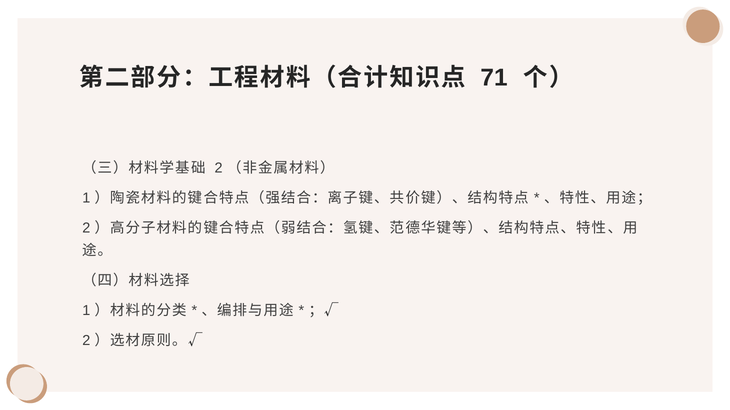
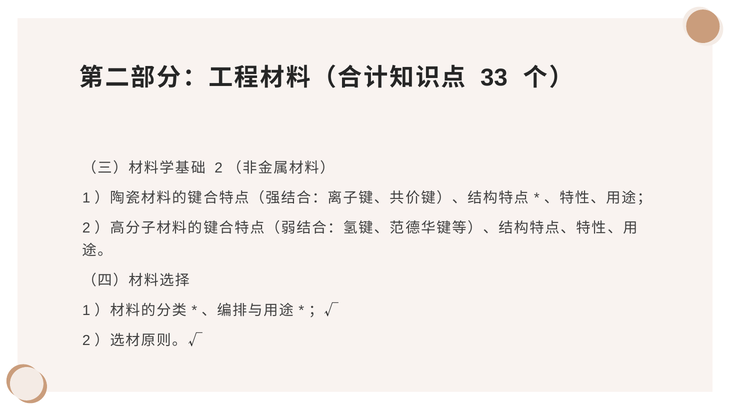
71: 71 -> 33
